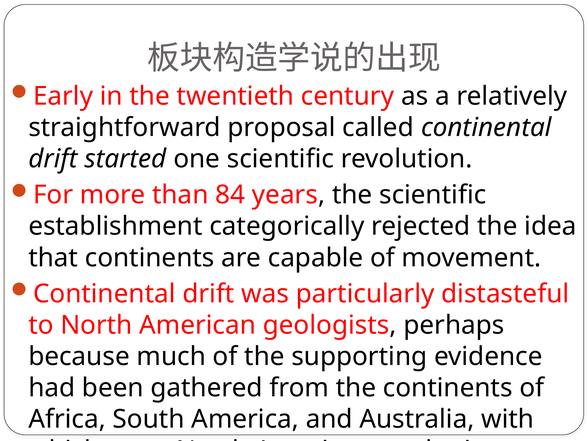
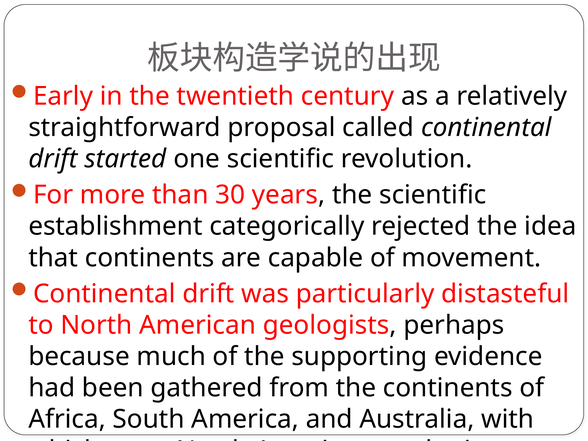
84: 84 -> 30
